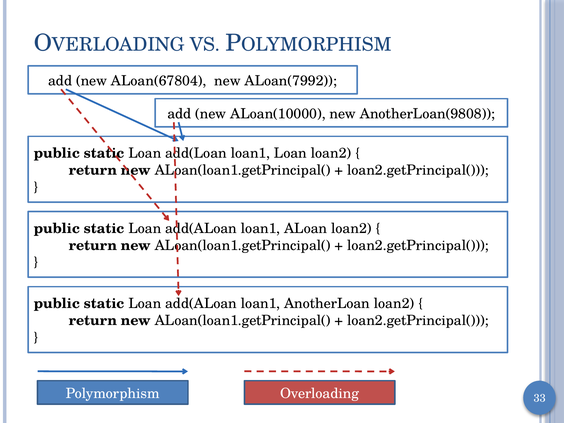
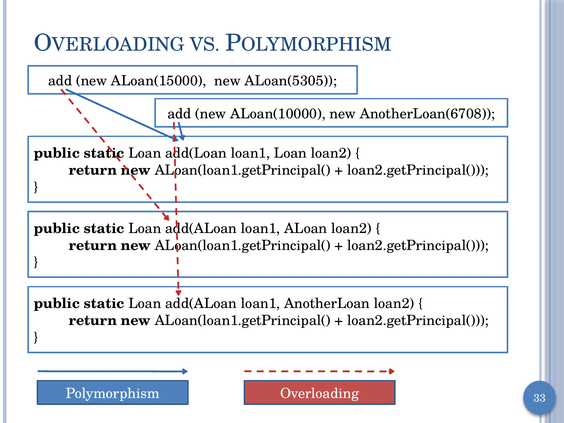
ALoan(67804: ALoan(67804 -> ALoan(15000
ALoan(7992: ALoan(7992 -> ALoan(5305
AnotherLoan(9808: AnotherLoan(9808 -> AnotherLoan(6708
